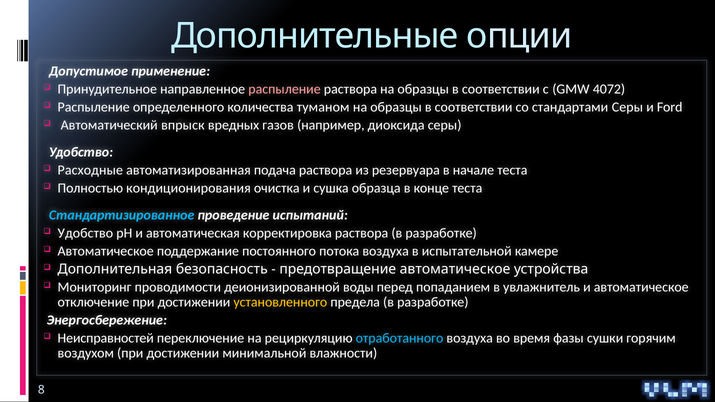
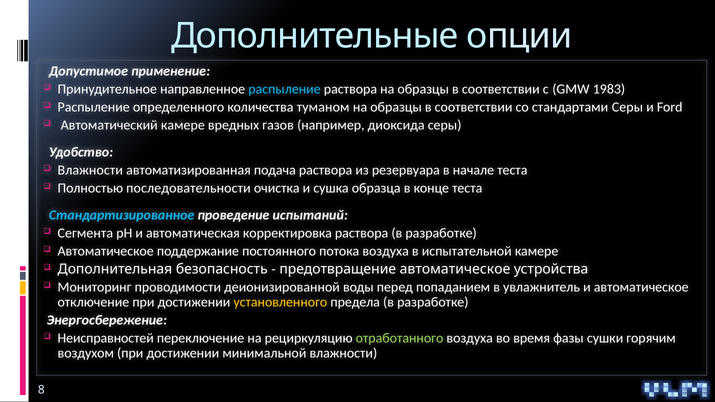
распыление at (285, 89) colour: pink -> light blue
4072: 4072 -> 1983
Автоматический впрыск: впрыск -> камере
Расходные at (90, 170): Расходные -> Влажности
кондиционирования: кондиционирования -> последовательности
Удобство at (85, 233): Удобство -> Сегмента
отработанного colour: light blue -> light green
